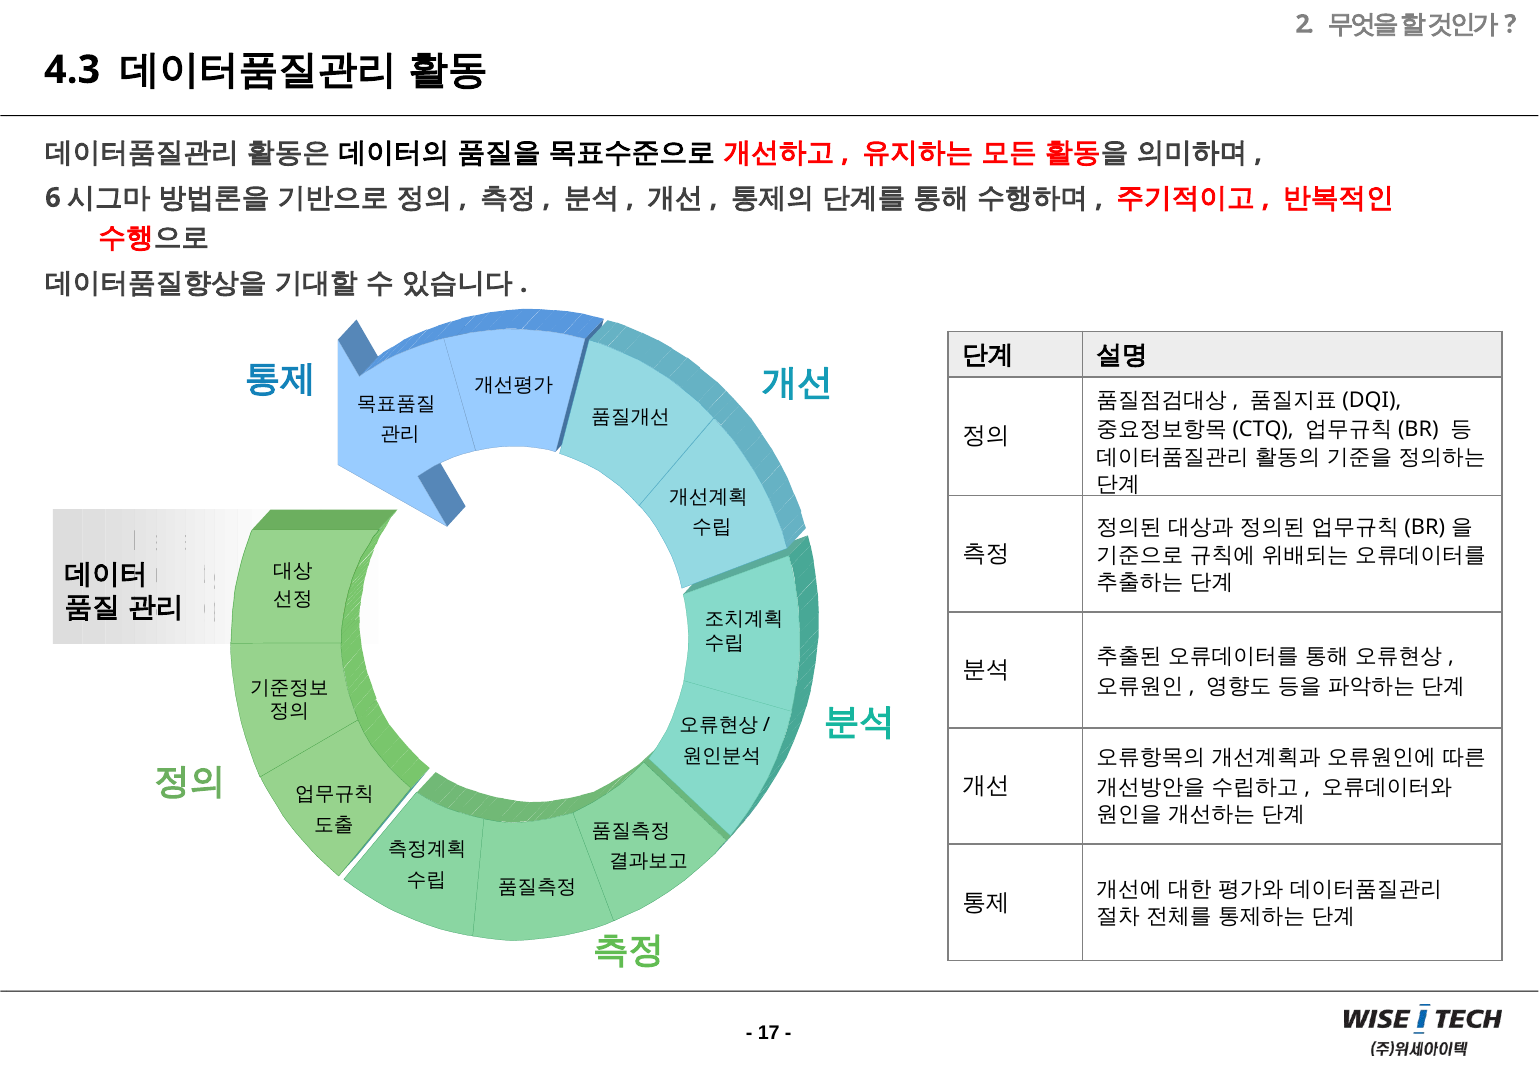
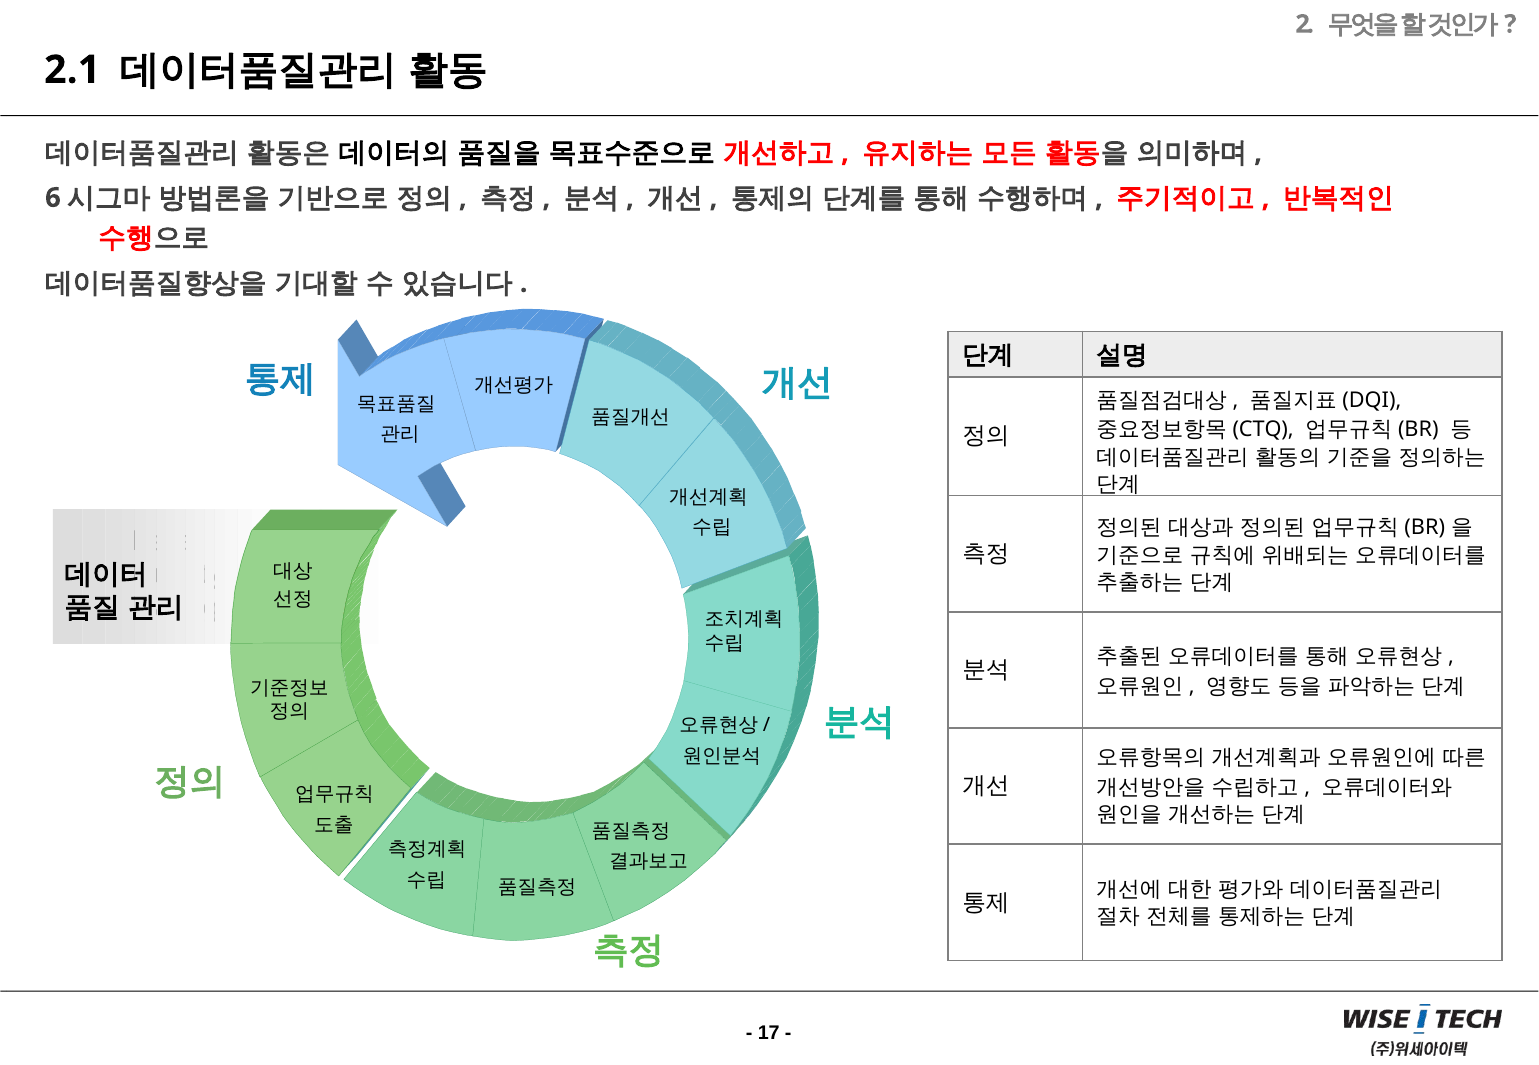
4.3: 4.3 -> 2.1
